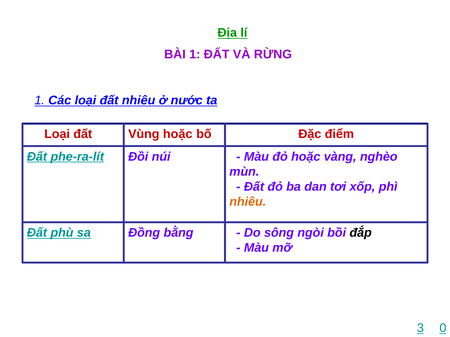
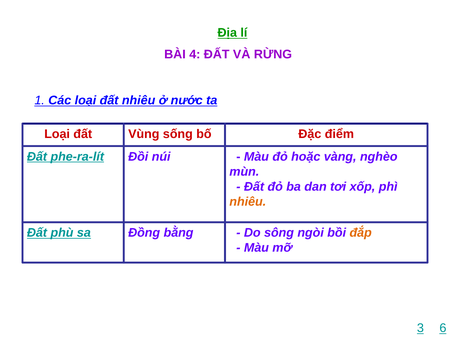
BÀI 1: 1 -> 4
Vùng hoặc: hoặc -> sống
đắp colour: black -> orange
0: 0 -> 6
